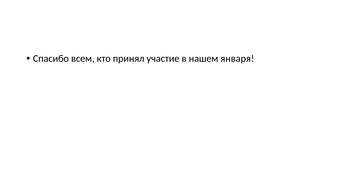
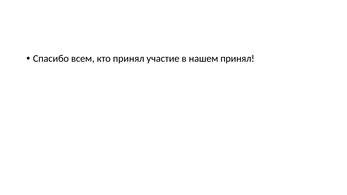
нашем января: января -> принял
